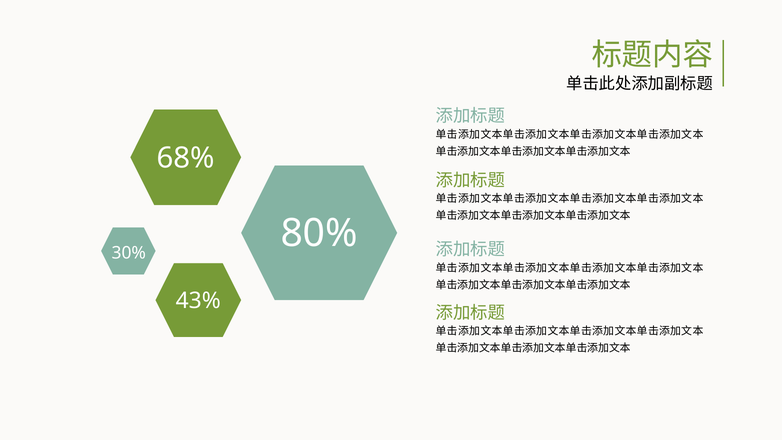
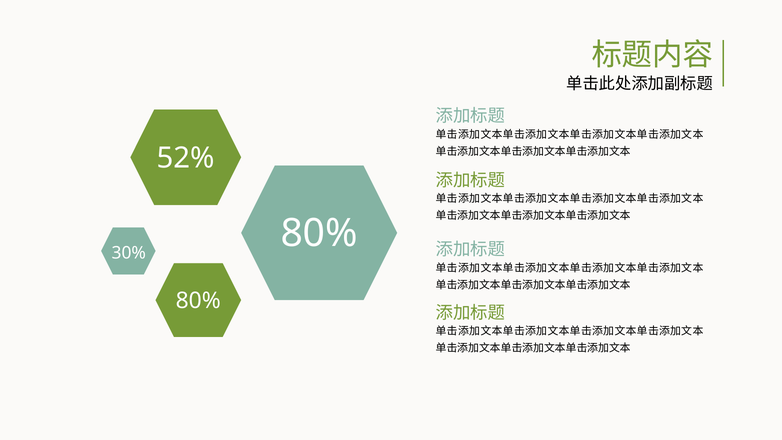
68%: 68% -> 52%
43% at (198, 301): 43% -> 80%
